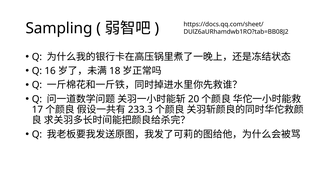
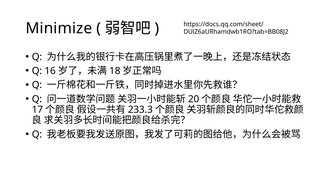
Sampling: Sampling -> Minimize
